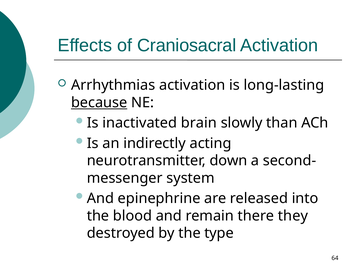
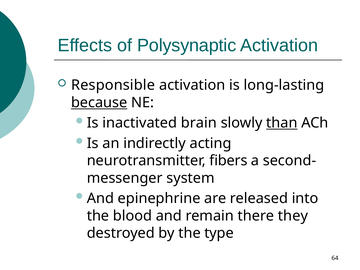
Craniosacral: Craniosacral -> Polysynaptic
Arrhythmias: Arrhythmias -> Responsible
than underline: none -> present
down: down -> fibers
